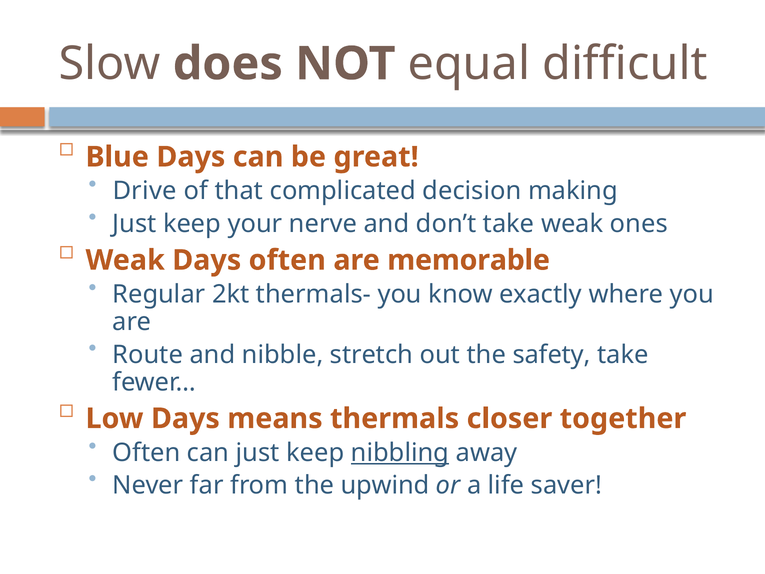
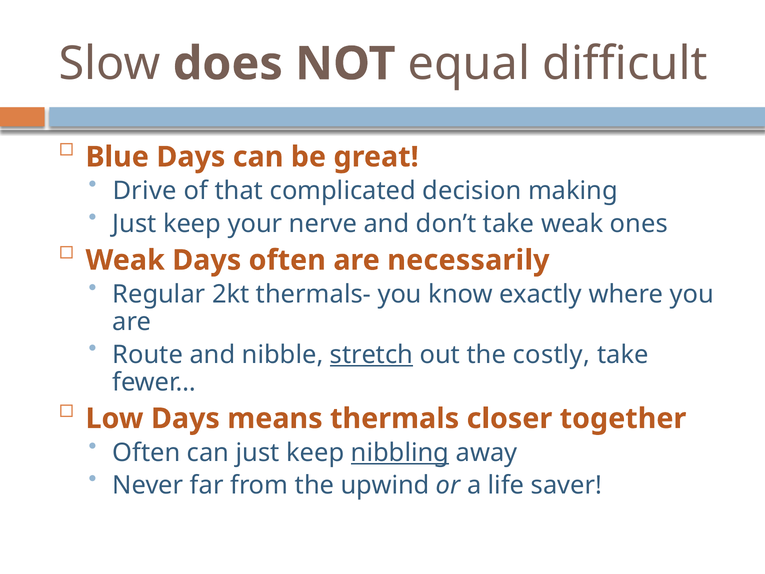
memorable: memorable -> necessarily
stretch underline: none -> present
safety: safety -> costly
